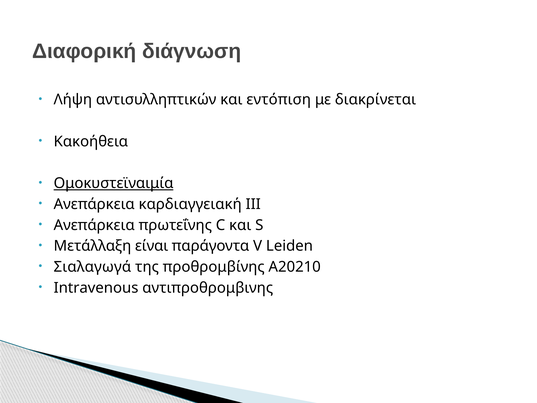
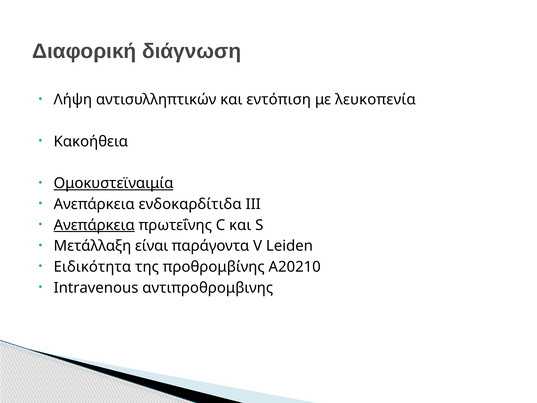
διακρίνεται: διακρίνεται -> λευκοπενία
καρδιαγγειακή: καρδιαγγειακή -> ενδοκαρδίτιδα
Ανεπάρκεια at (94, 225) underline: none -> present
Σιαλαγωγά: Σιαλαγωγά -> Ειδικότητα
